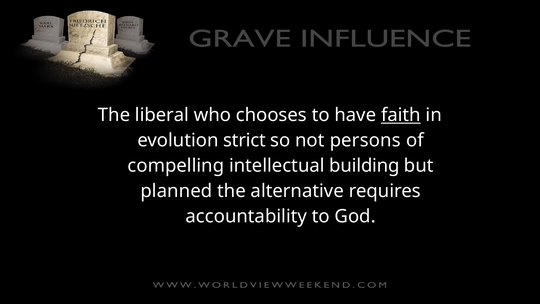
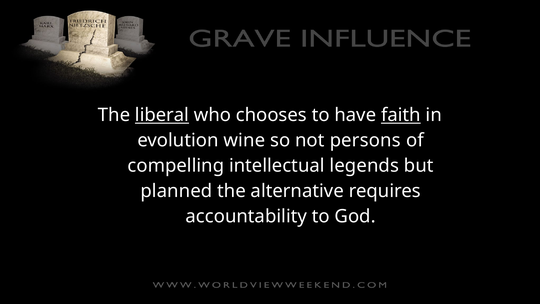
liberal underline: none -> present
strict: strict -> wine
building: building -> legends
